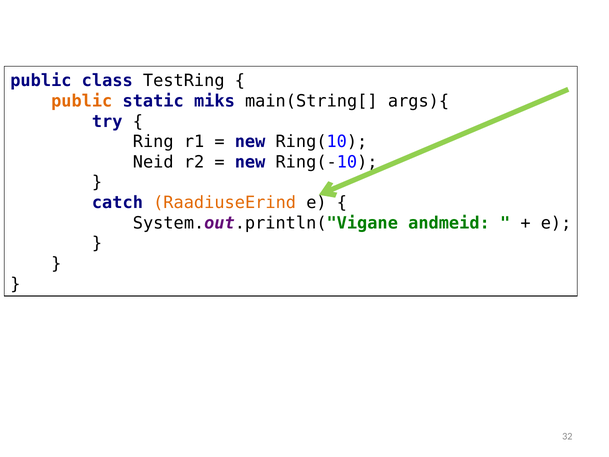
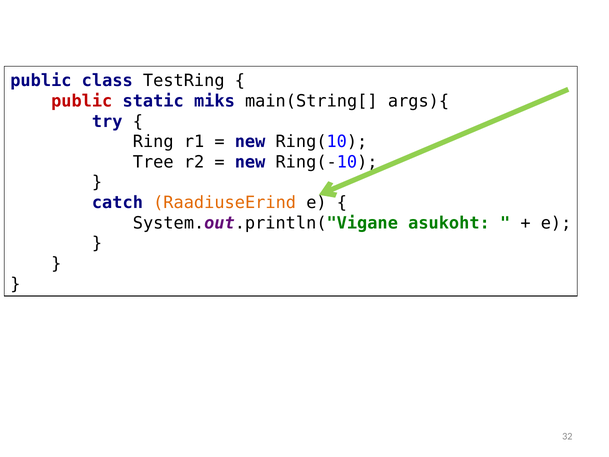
public at (82, 101) colour: orange -> red
Neid: Neid -> Tree
andmeid: andmeid -> asukoht
